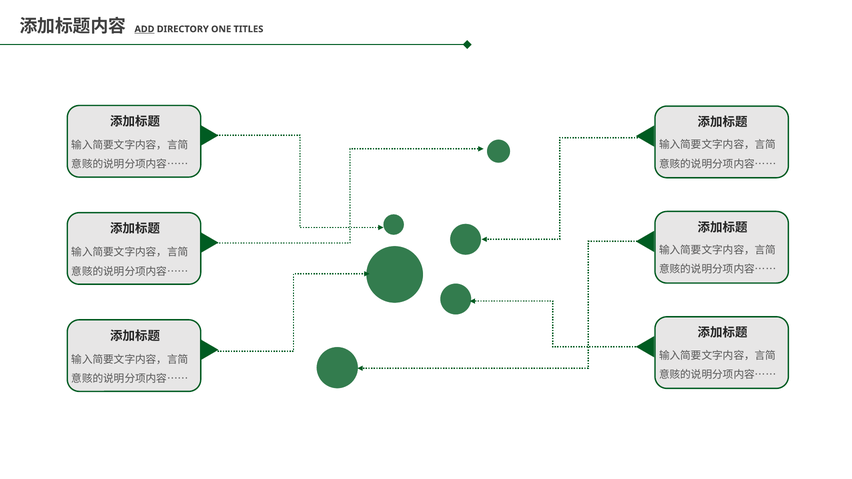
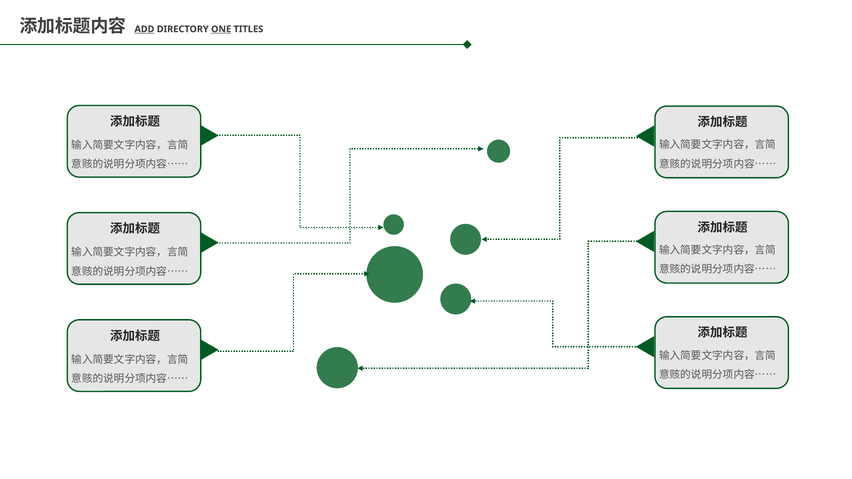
ONE underline: none -> present
